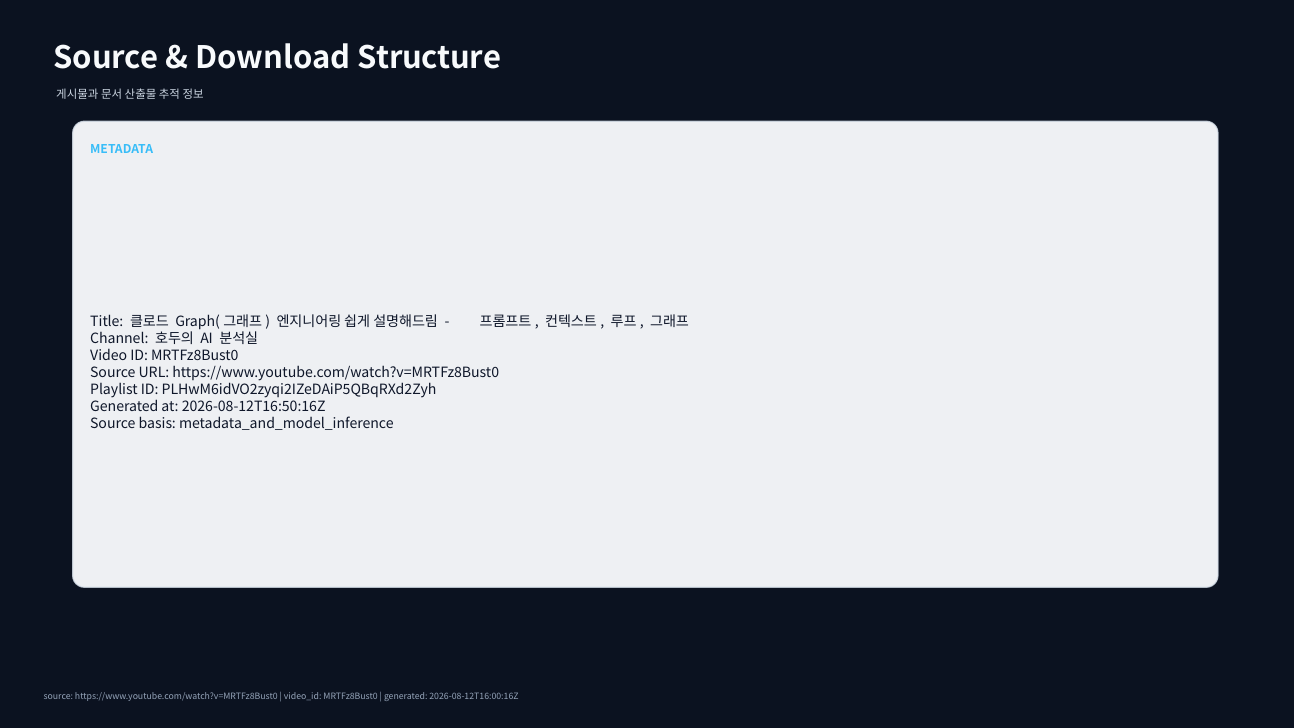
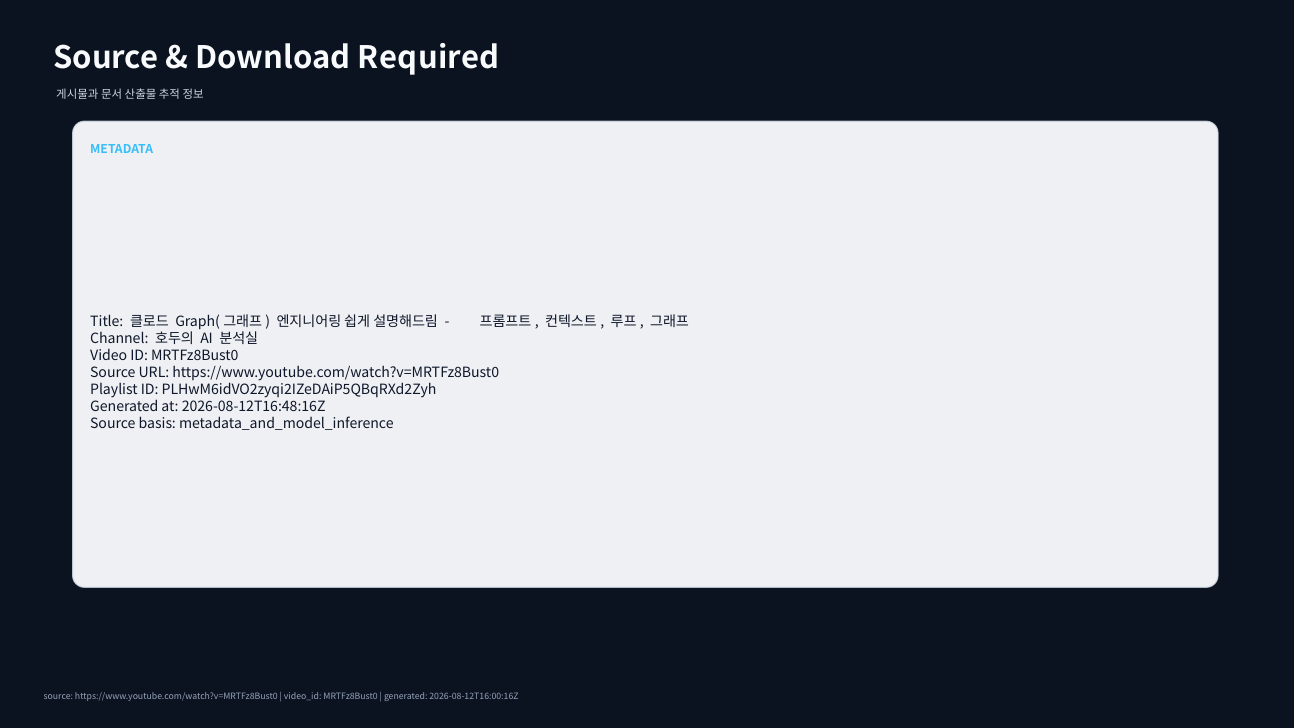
Structure: Structure -> Required
2026-08-12T16:50:16Z: 2026-08-12T16:50:16Z -> 2026-08-12T16:48:16Z
